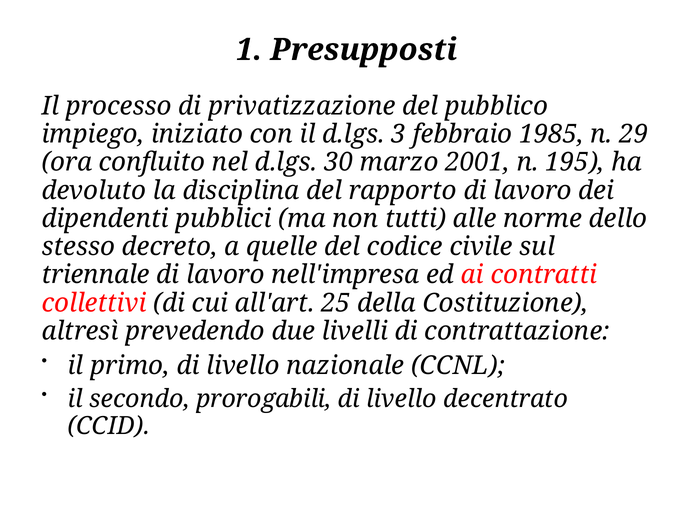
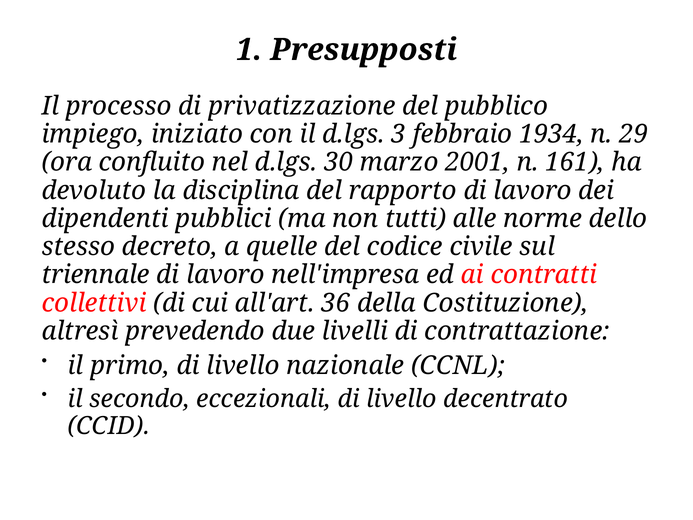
1985: 1985 -> 1934
195: 195 -> 161
25: 25 -> 36
prorogabili: prorogabili -> eccezionali
